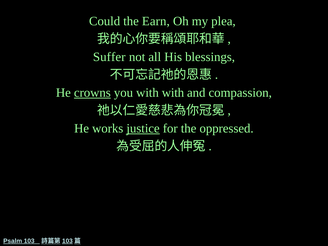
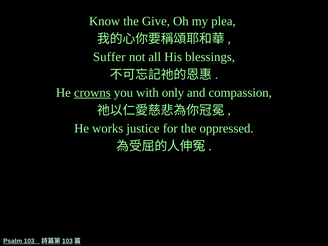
Could: Could -> Know
Earn: Earn -> Give
with with: with -> only
justice underline: present -> none
